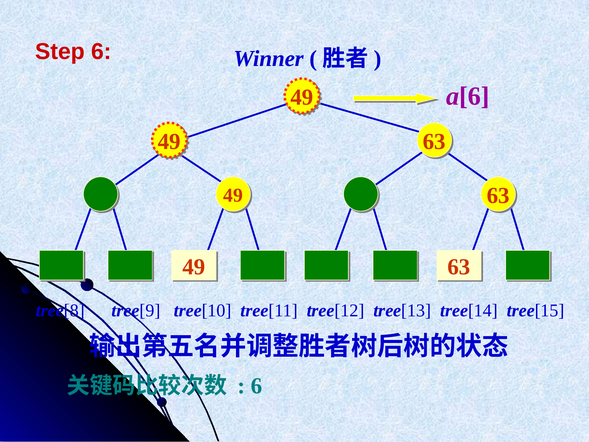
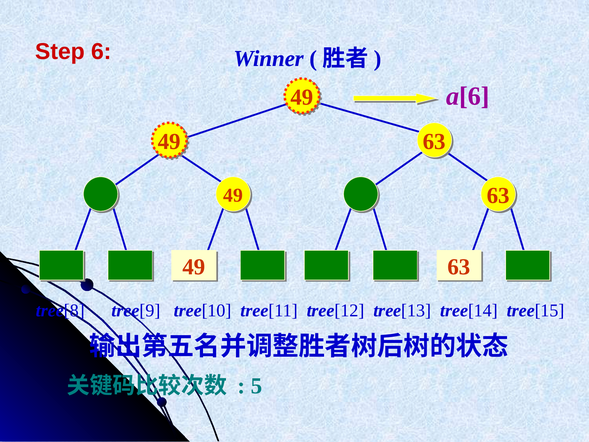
6 at (257, 386): 6 -> 5
